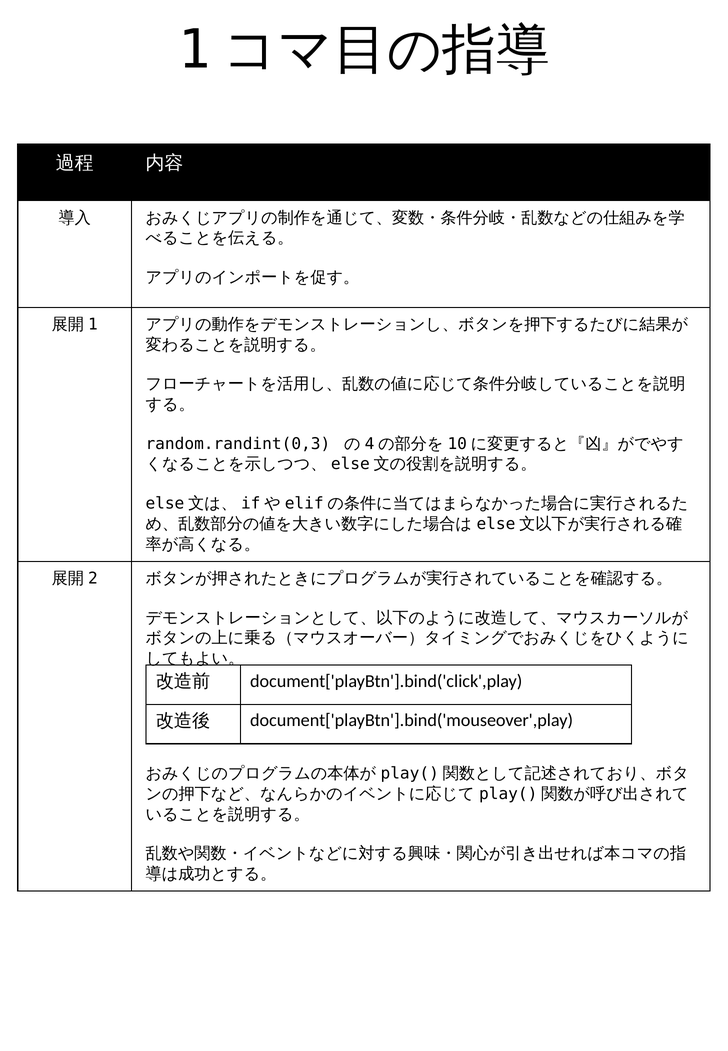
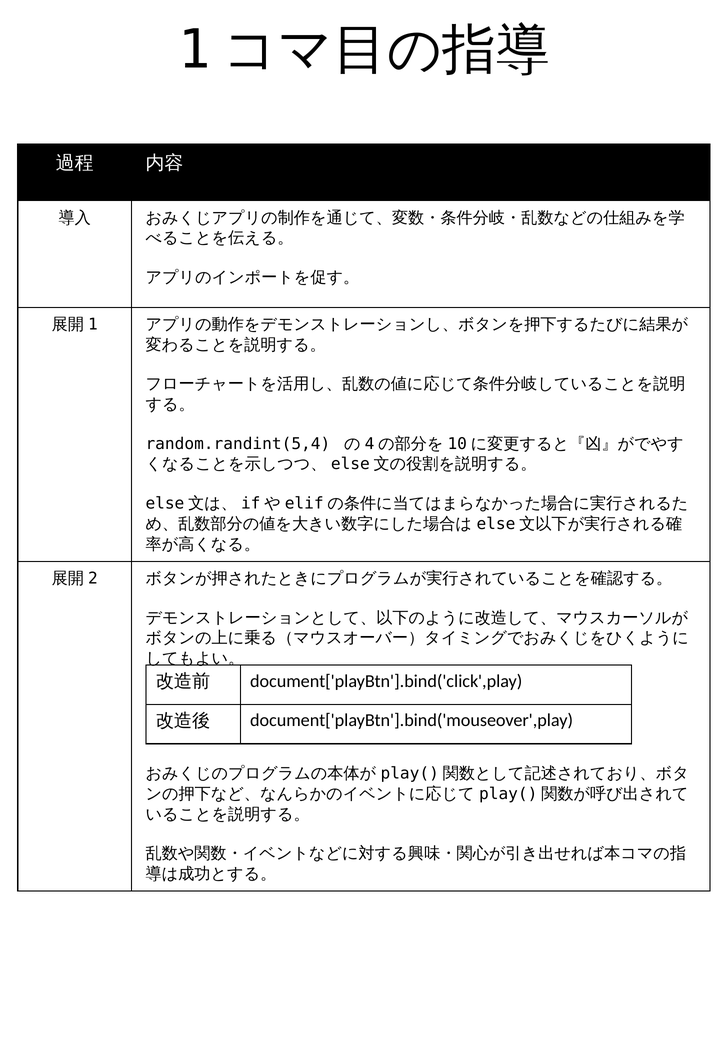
random.randint(0,3: random.randint(0,3 -> random.randint(5,4
